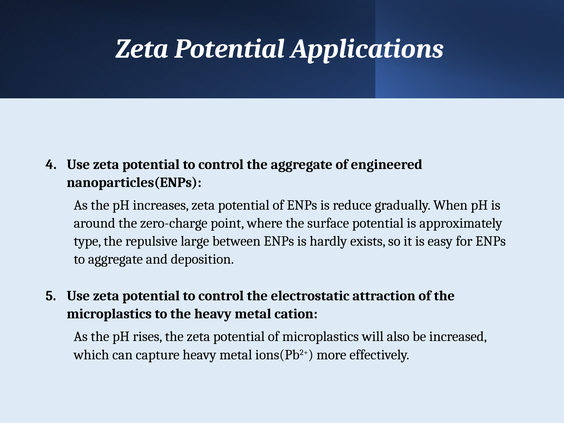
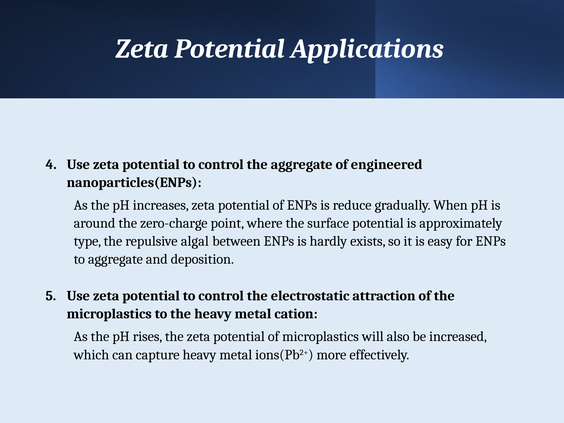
large: large -> algal
